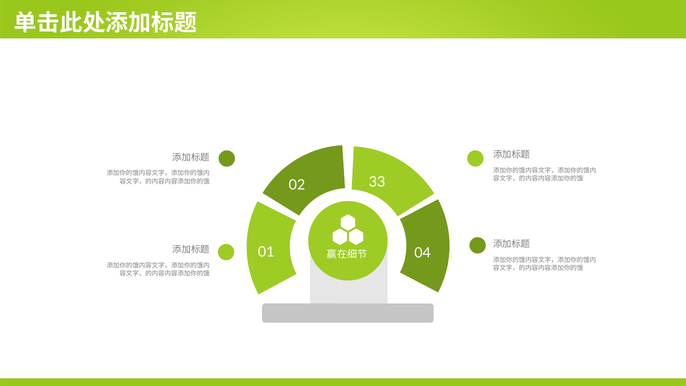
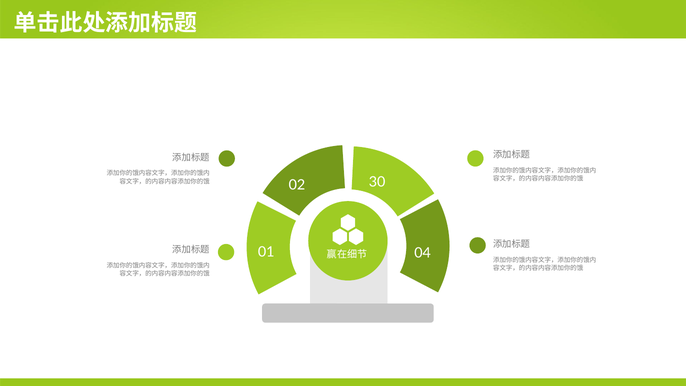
33: 33 -> 30
